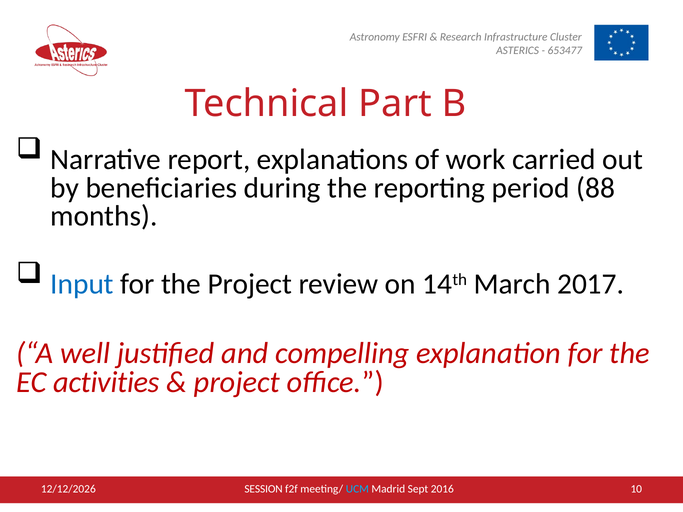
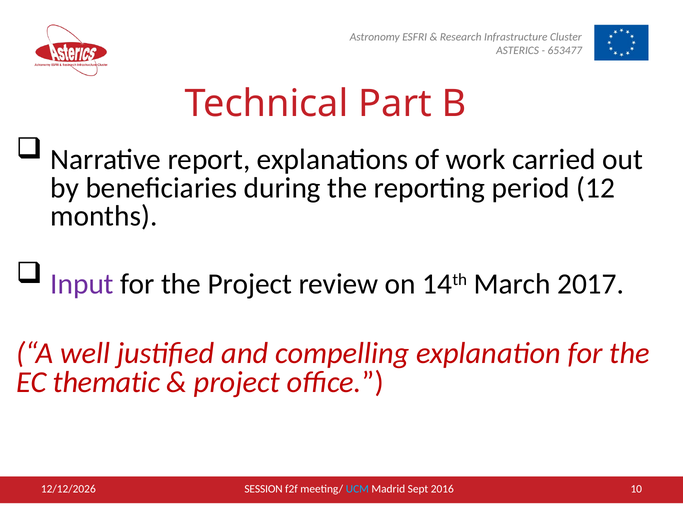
88: 88 -> 12
Input colour: blue -> purple
activities: activities -> thematic
